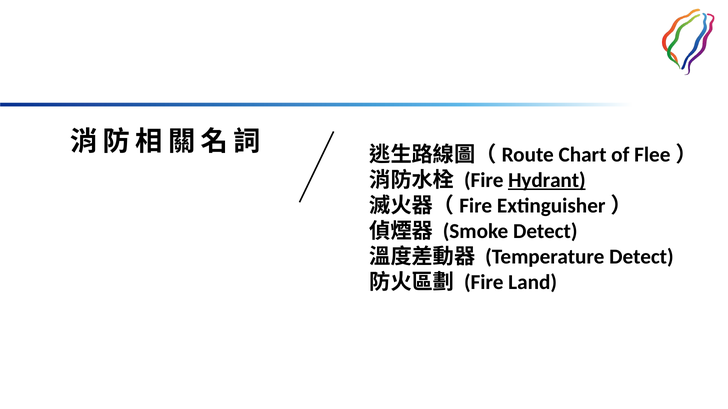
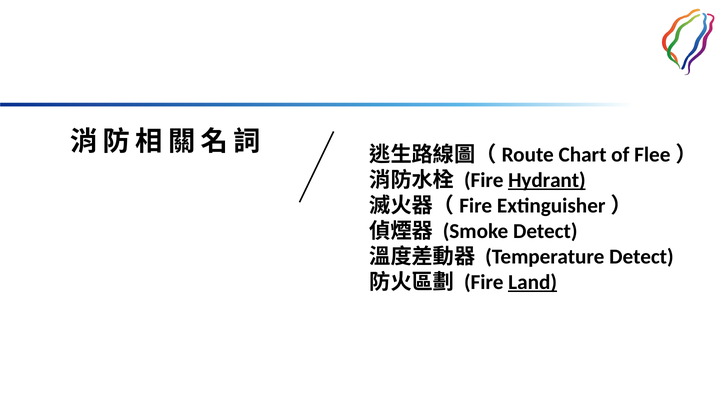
Land underline: none -> present
